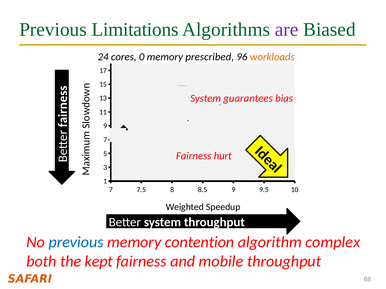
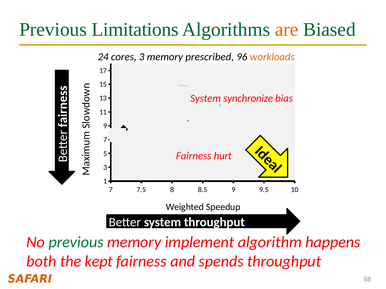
are colour: purple -> orange
cores 0: 0 -> 3
guarantees: guarantees -> synchronize
previous at (76, 243) colour: blue -> green
contention: contention -> implement
complex: complex -> happens
mobile: mobile -> spends
